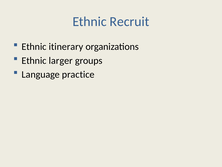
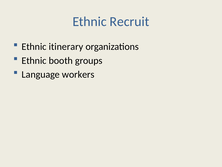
larger: larger -> booth
practice: practice -> workers
